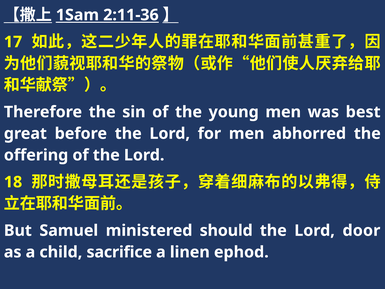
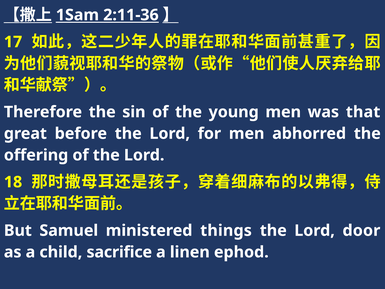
best: best -> that
should: should -> things
